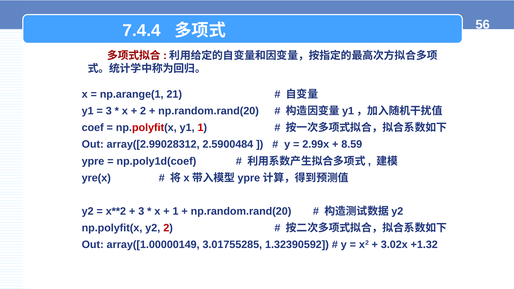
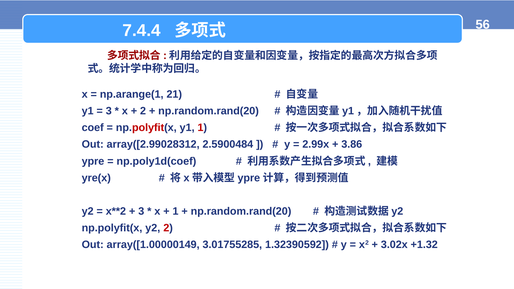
8.59: 8.59 -> 3.86
